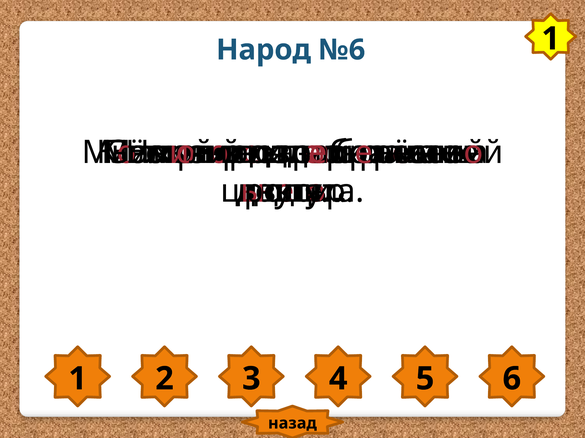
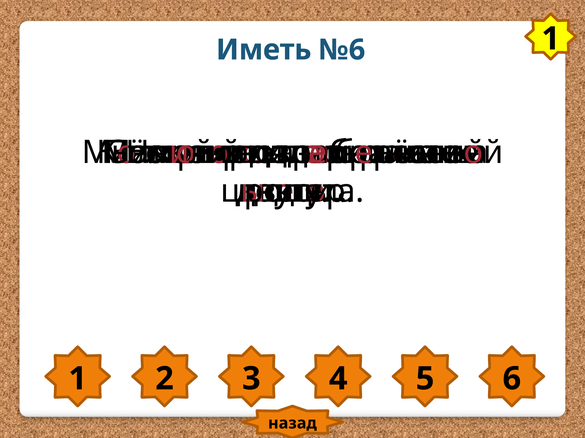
Народ: Народ -> Иметь
